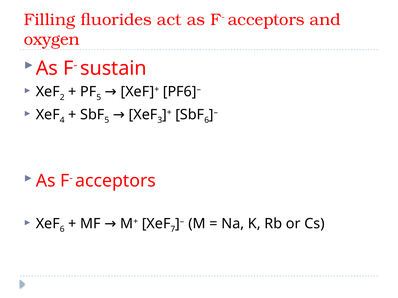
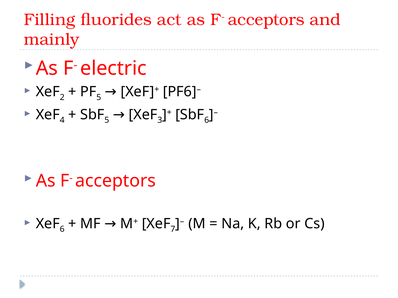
oxygen: oxygen -> mainly
sustain: sustain -> electric
